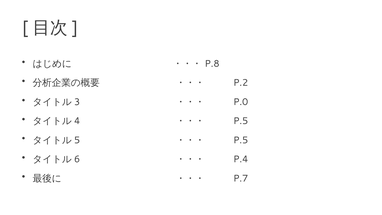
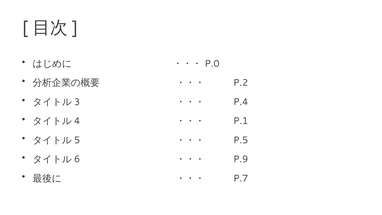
P.8: P.8 -> P.0
P.0: P.0 -> P.4
P.5 at (241, 121): P.5 -> P.1
P.4: P.4 -> P.9
